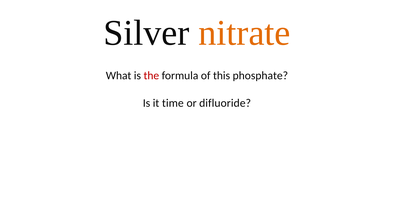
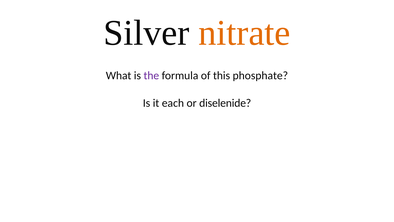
the colour: red -> purple
time: time -> each
difluoride: difluoride -> diselenide
